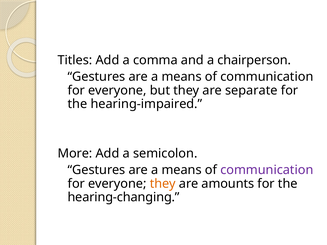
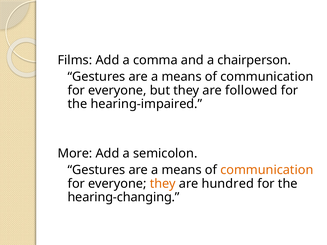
Titles: Titles -> Films
separate: separate -> followed
communication at (267, 170) colour: purple -> orange
amounts: amounts -> hundred
